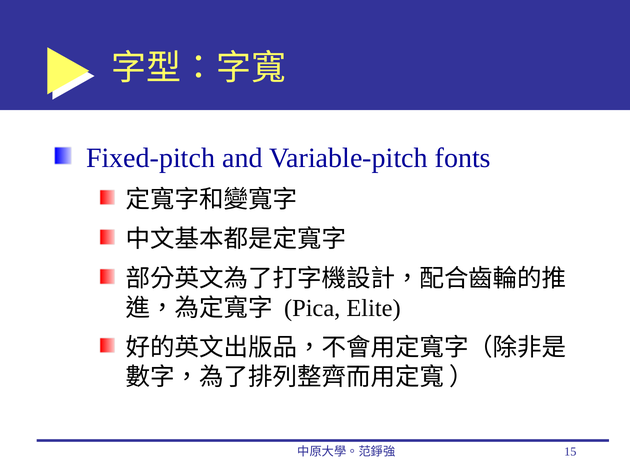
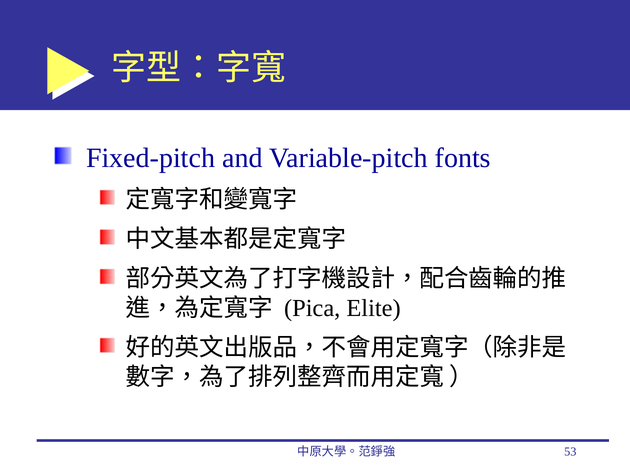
15: 15 -> 53
